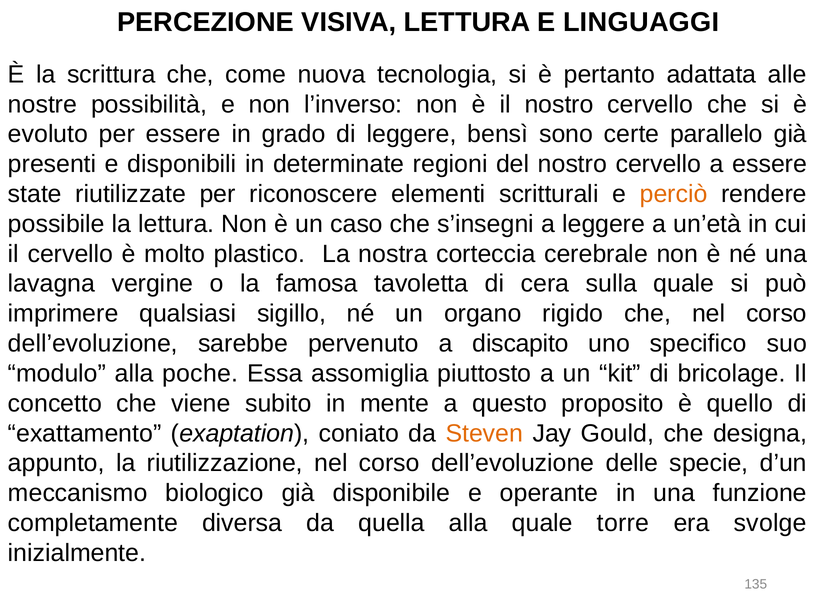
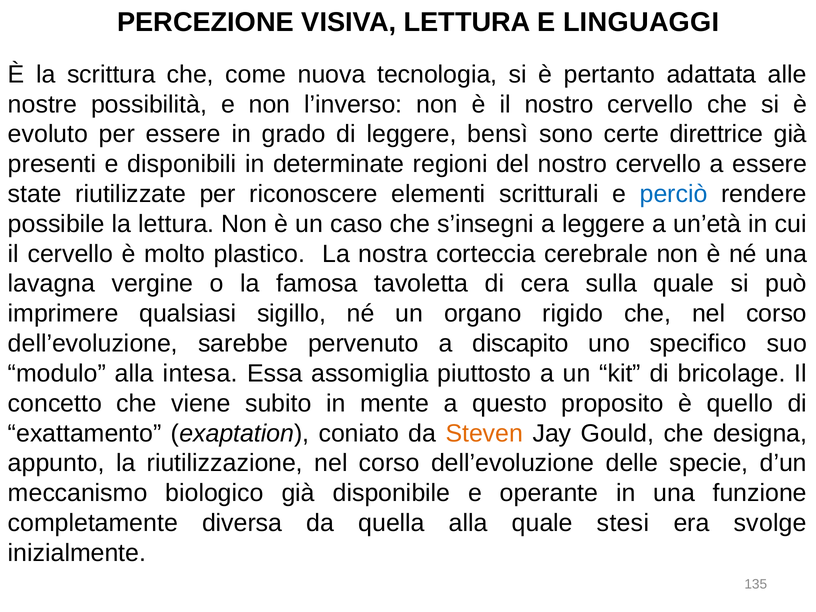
parallelo: parallelo -> direttrice
perciò colour: orange -> blue
poche: poche -> intesa
torre: torre -> stesi
